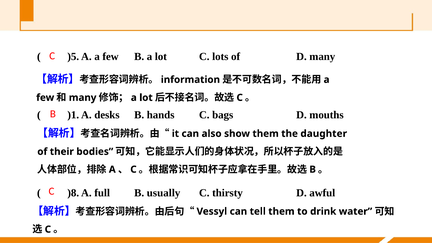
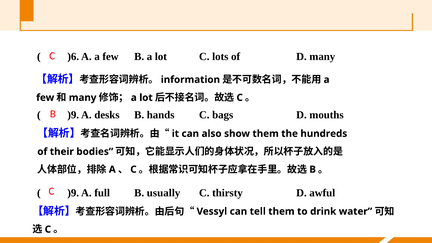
)5: )5 -> )6
)1 at (73, 115): )1 -> )9
daughter: daughter -> hundreds
)8 at (73, 193): )8 -> )9
